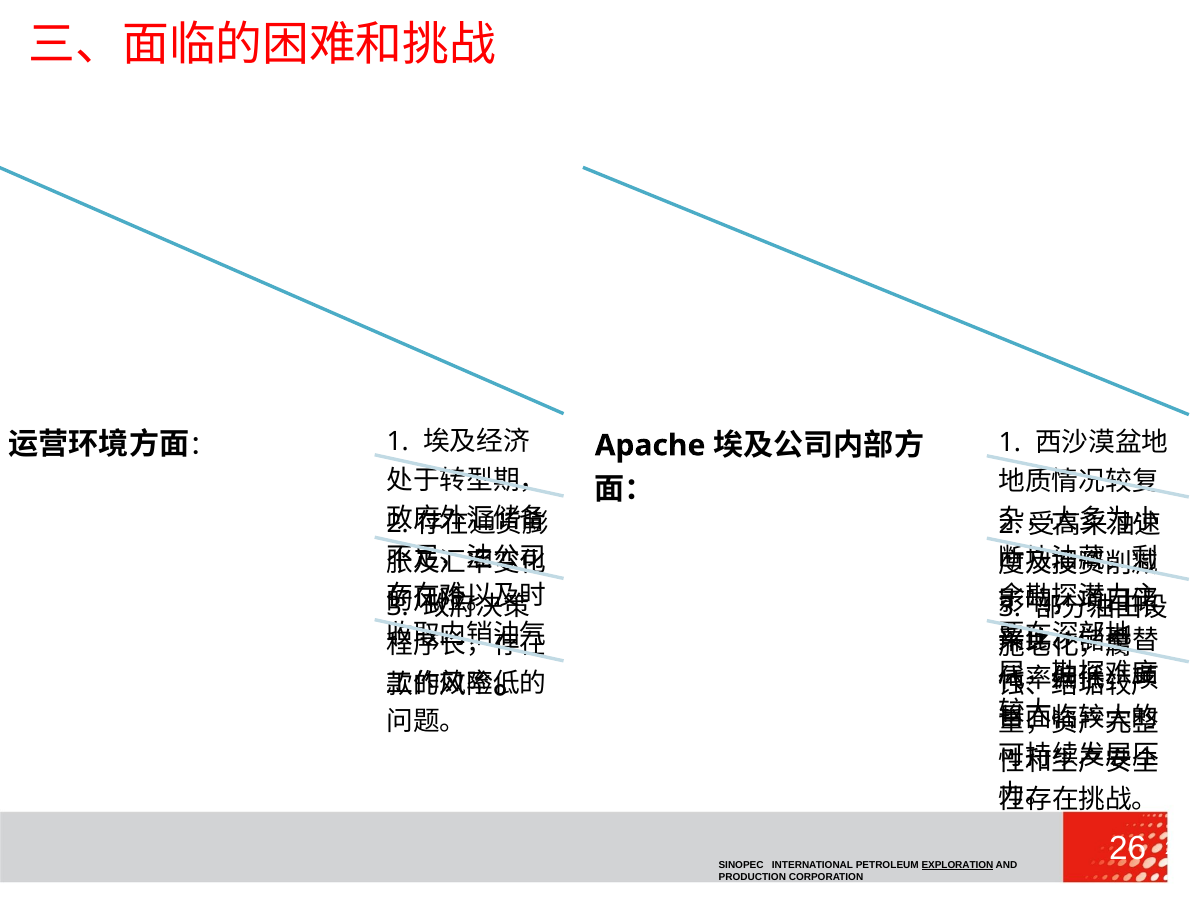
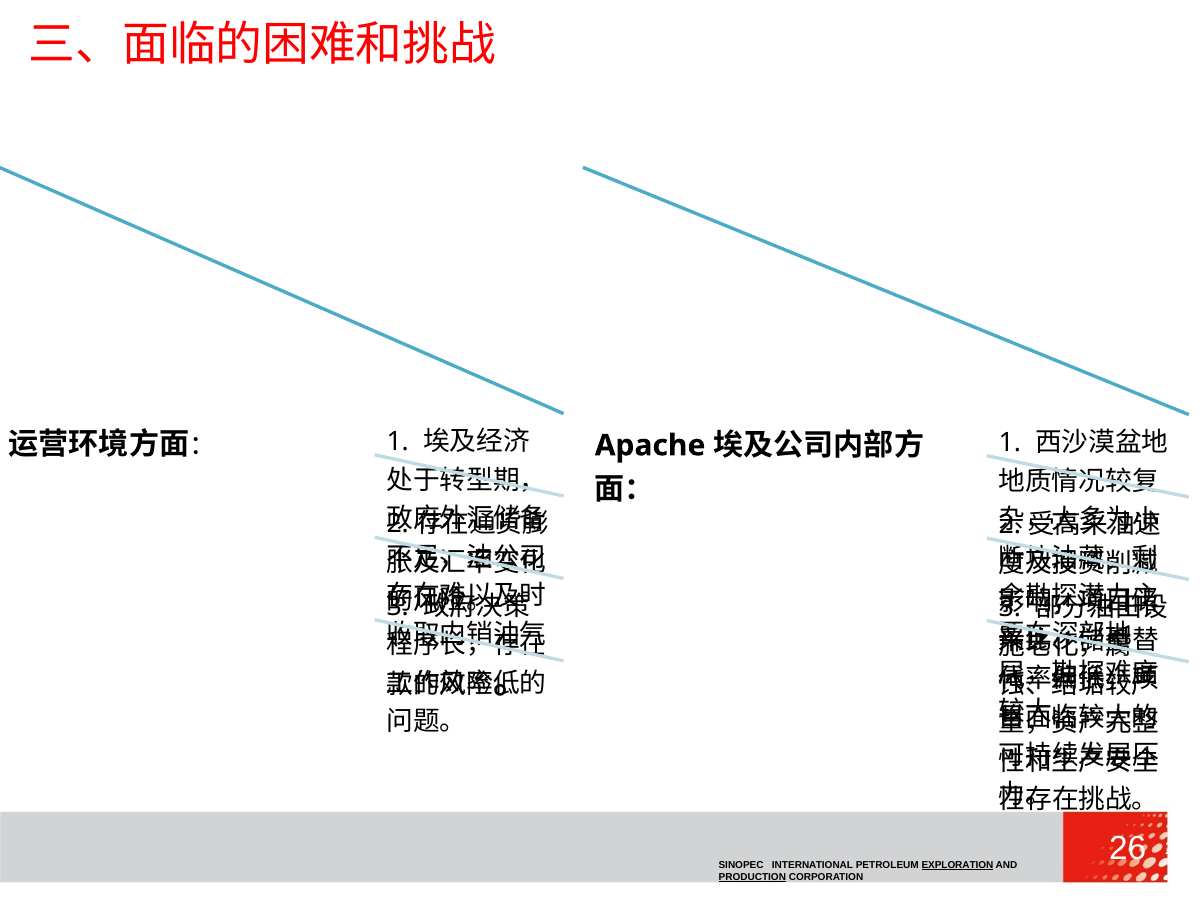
PRODUCTION underline: none -> present
